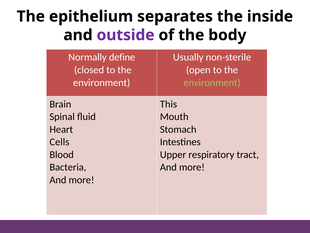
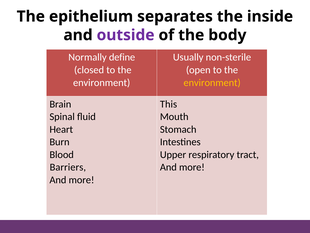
environment at (212, 82) colour: light green -> yellow
Cells: Cells -> Burn
Bacteria: Bacteria -> Barriers
